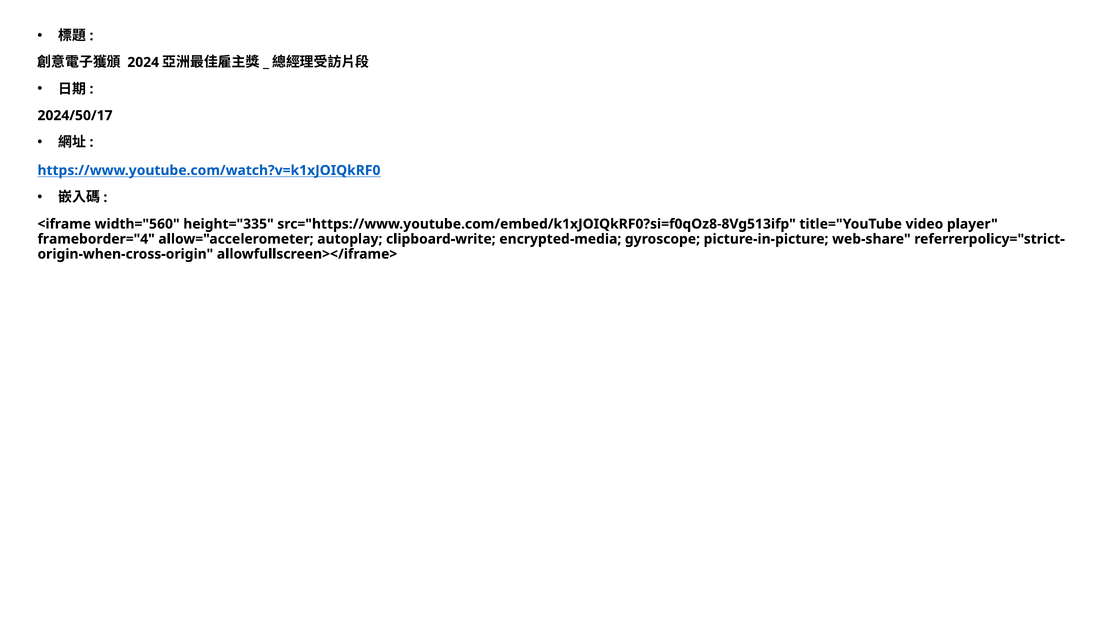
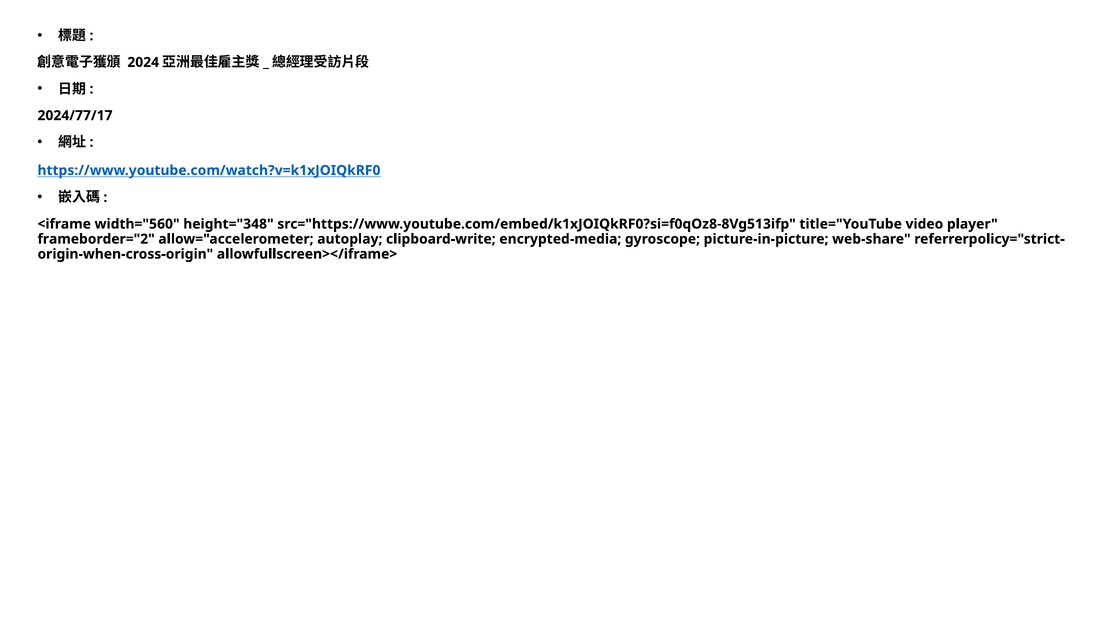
2024/50/17: 2024/50/17 -> 2024/77/17
height="335: height="335 -> height="348
frameborder="4: frameborder="4 -> frameborder="2
